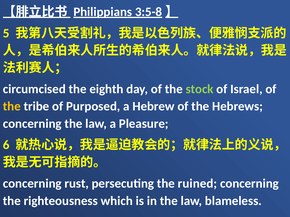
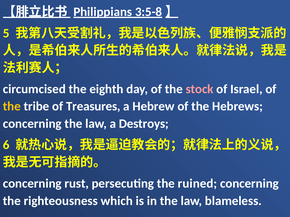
stock colour: light green -> pink
Purposed: Purposed -> Treasures
Pleasure: Pleasure -> Destroys
